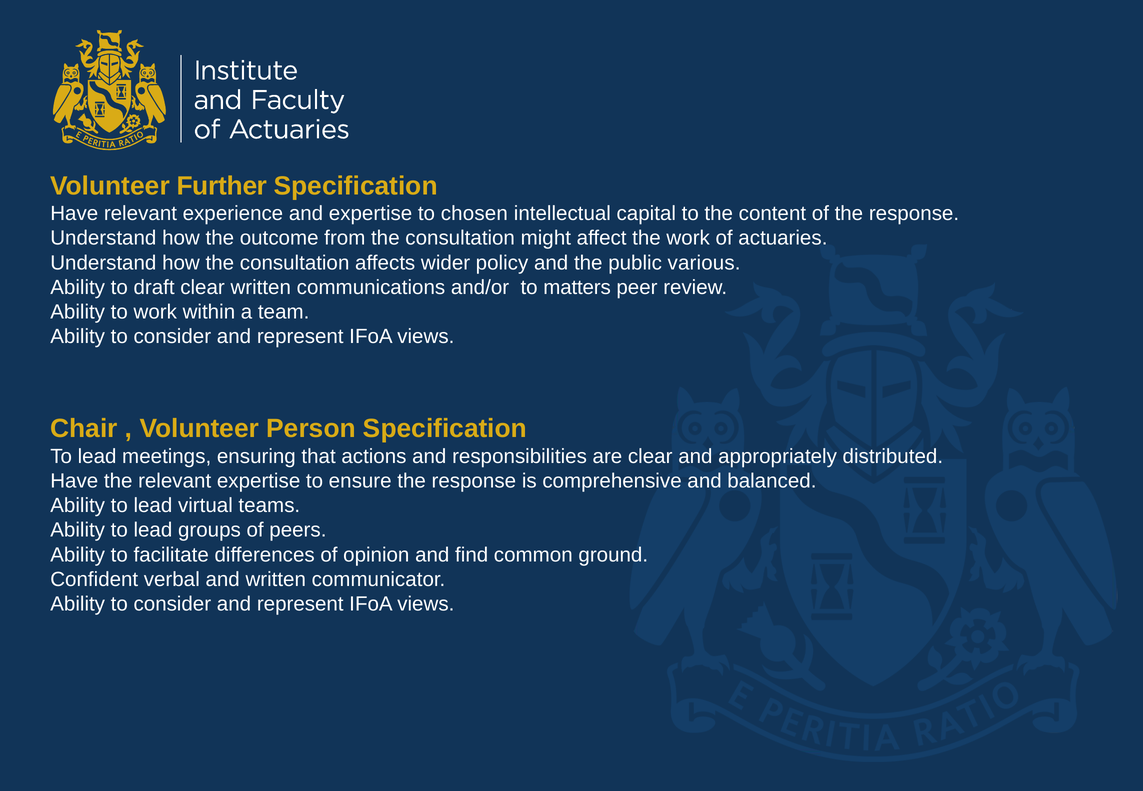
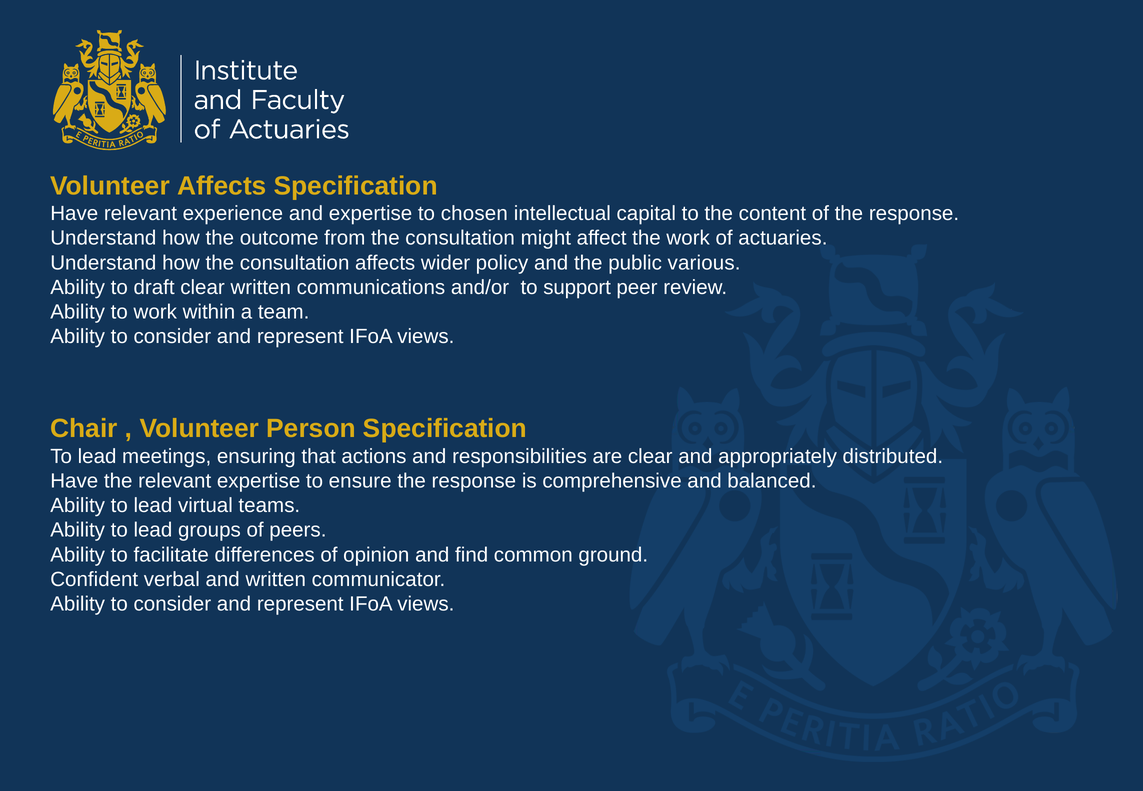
Volunteer Further: Further -> Affects
matters: matters -> support
